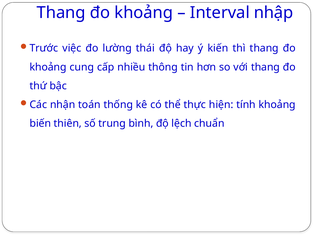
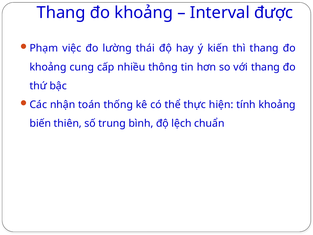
nhập: nhập -> được
Trước: Trước -> Phạm
